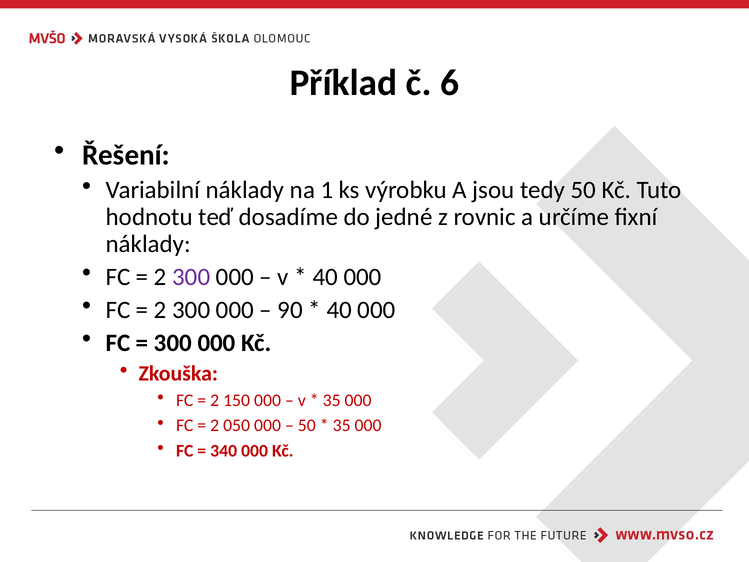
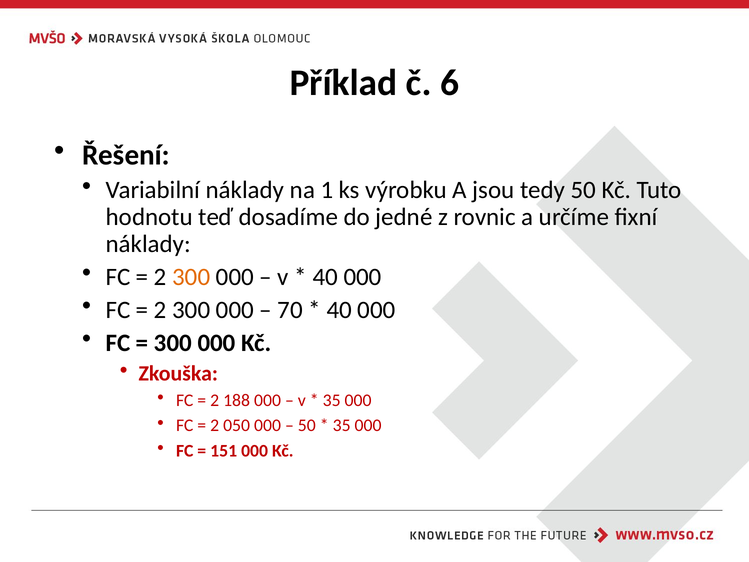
300 at (191, 277) colour: purple -> orange
90: 90 -> 70
150: 150 -> 188
340: 340 -> 151
